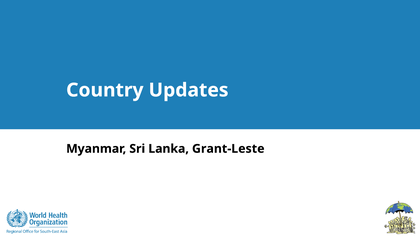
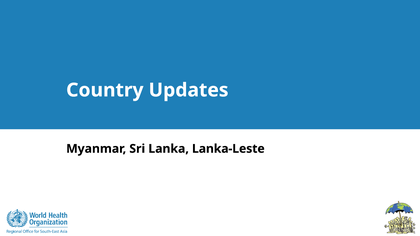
Grant-Leste: Grant-Leste -> Lanka-Leste
